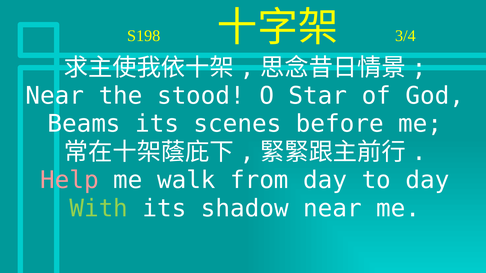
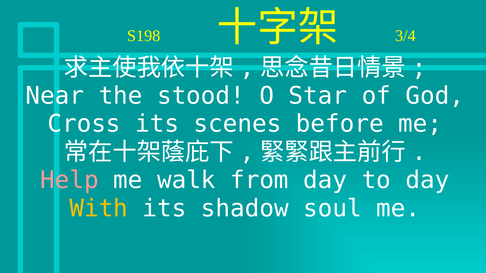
Beams: Beams -> Cross
With colour: light green -> yellow
shadow near: near -> soul
